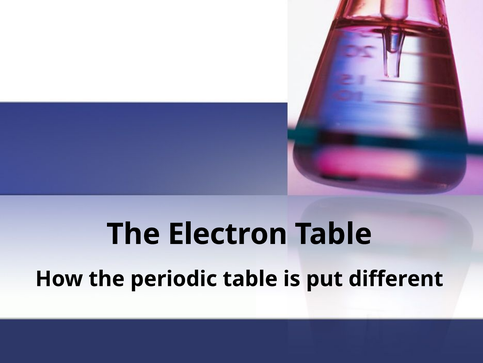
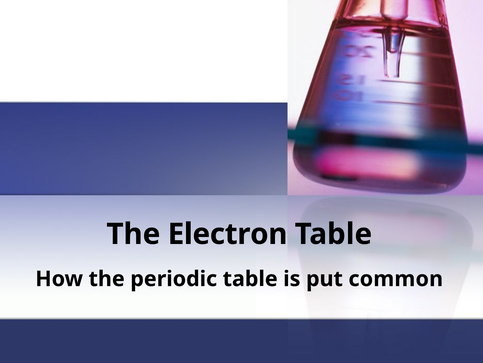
different: different -> common
